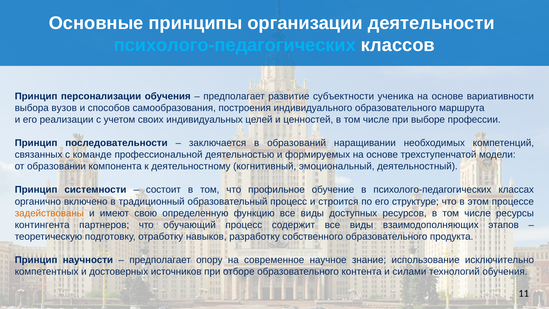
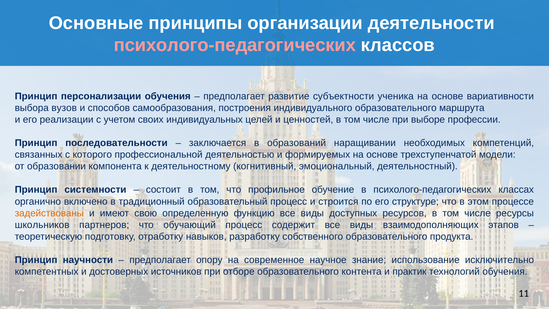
психолого-педагогических at (235, 45) colour: light blue -> pink
команде: команде -> которого
контингента: контингента -> школьников
силами: силами -> практик
